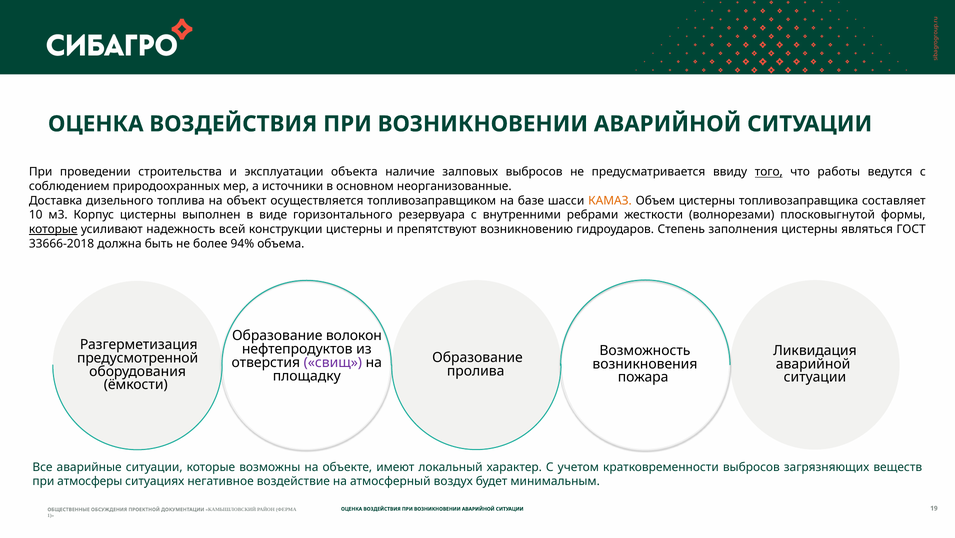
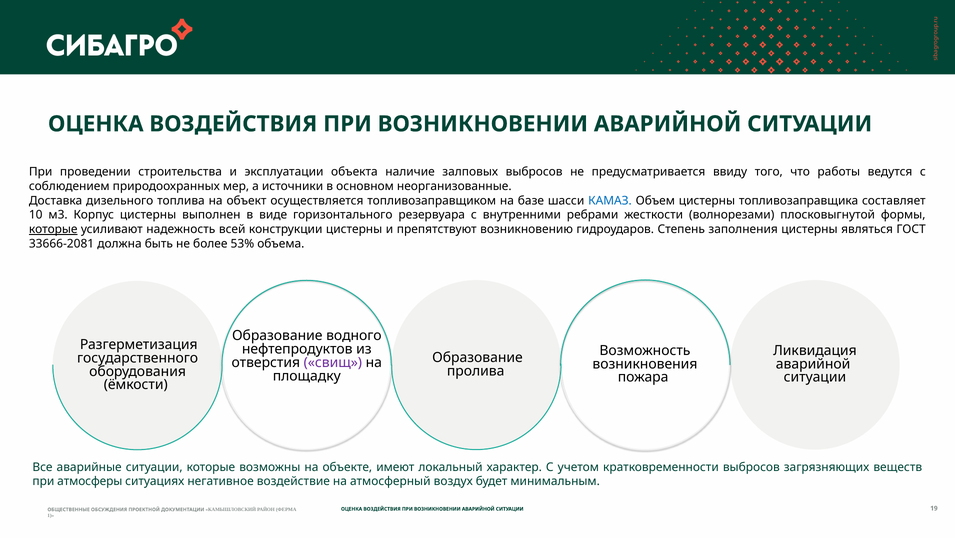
того underline: present -> none
КАМАЗ colour: orange -> blue
33666-2018: 33666-2018 -> 33666-2081
94%: 94% -> 53%
волокон: волокон -> водного
предусмотренной: предусмотренной -> государственного
